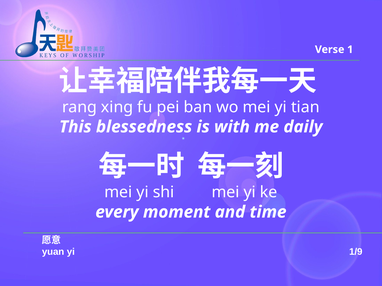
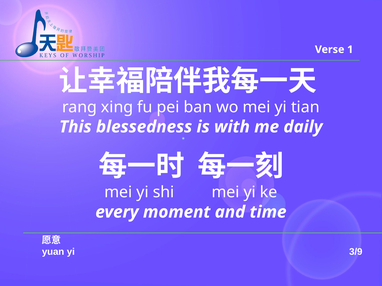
1/9: 1/9 -> 3/9
